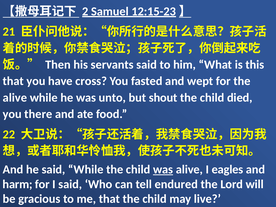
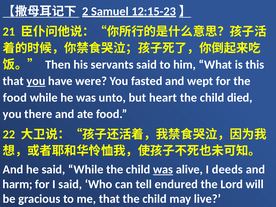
you at (36, 81) underline: none -> present
cross: cross -> were
alive at (15, 98): alive -> food
shout: shout -> heart
eagles: eagles -> deeds
